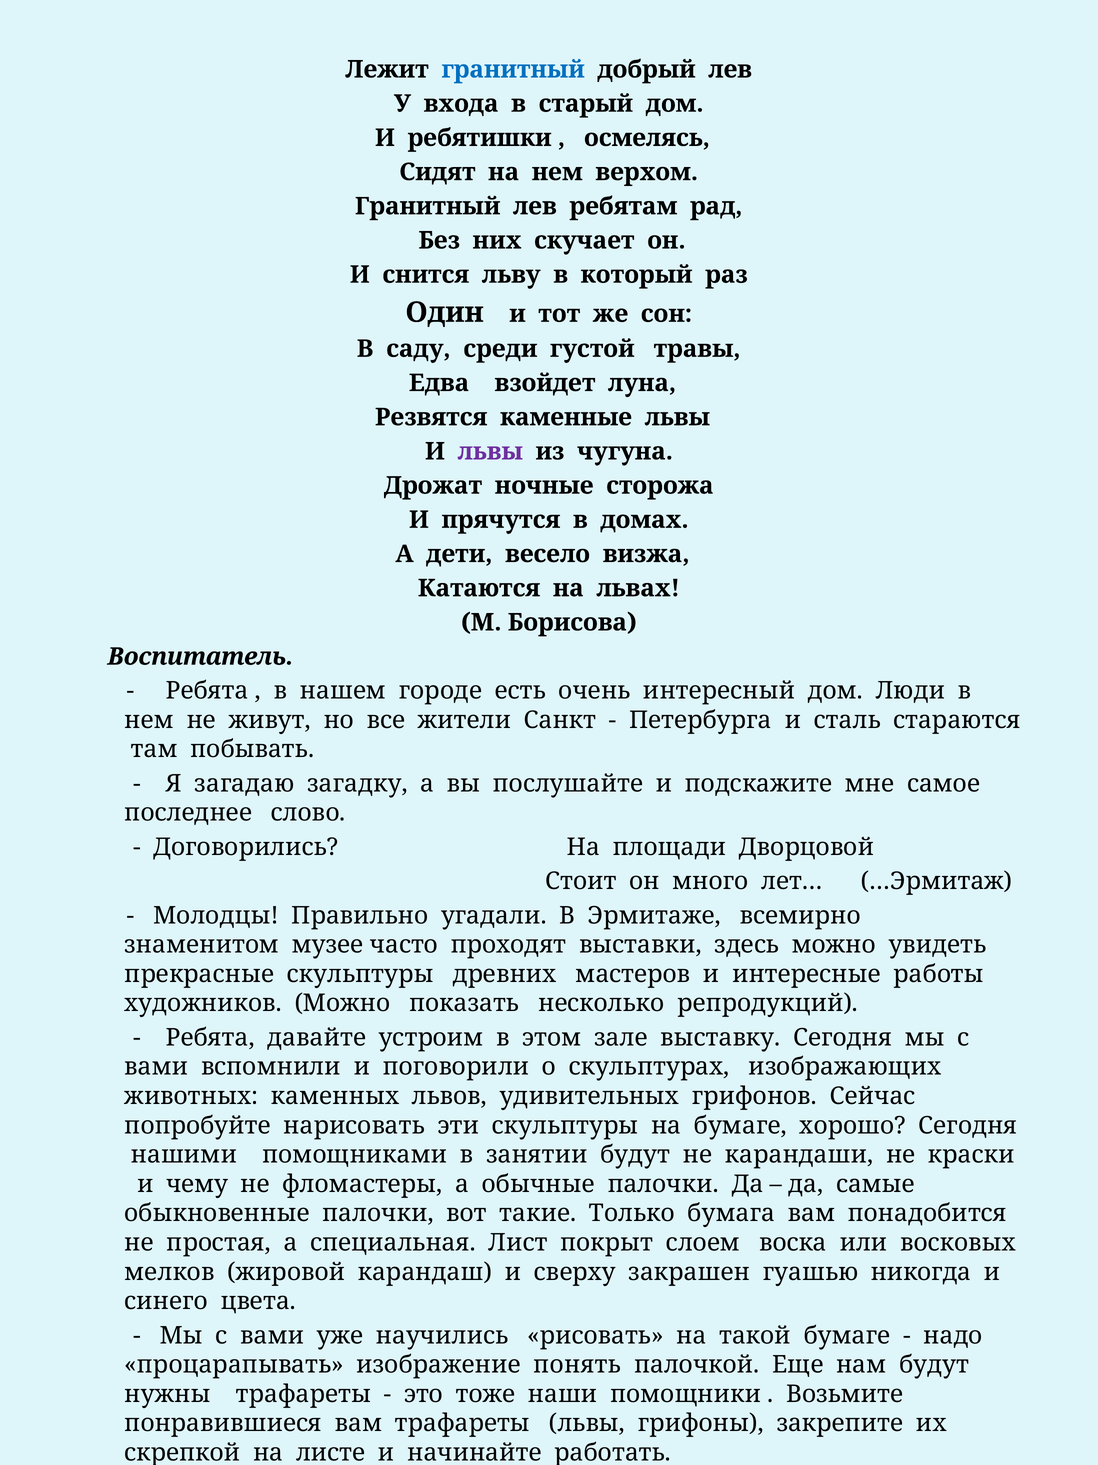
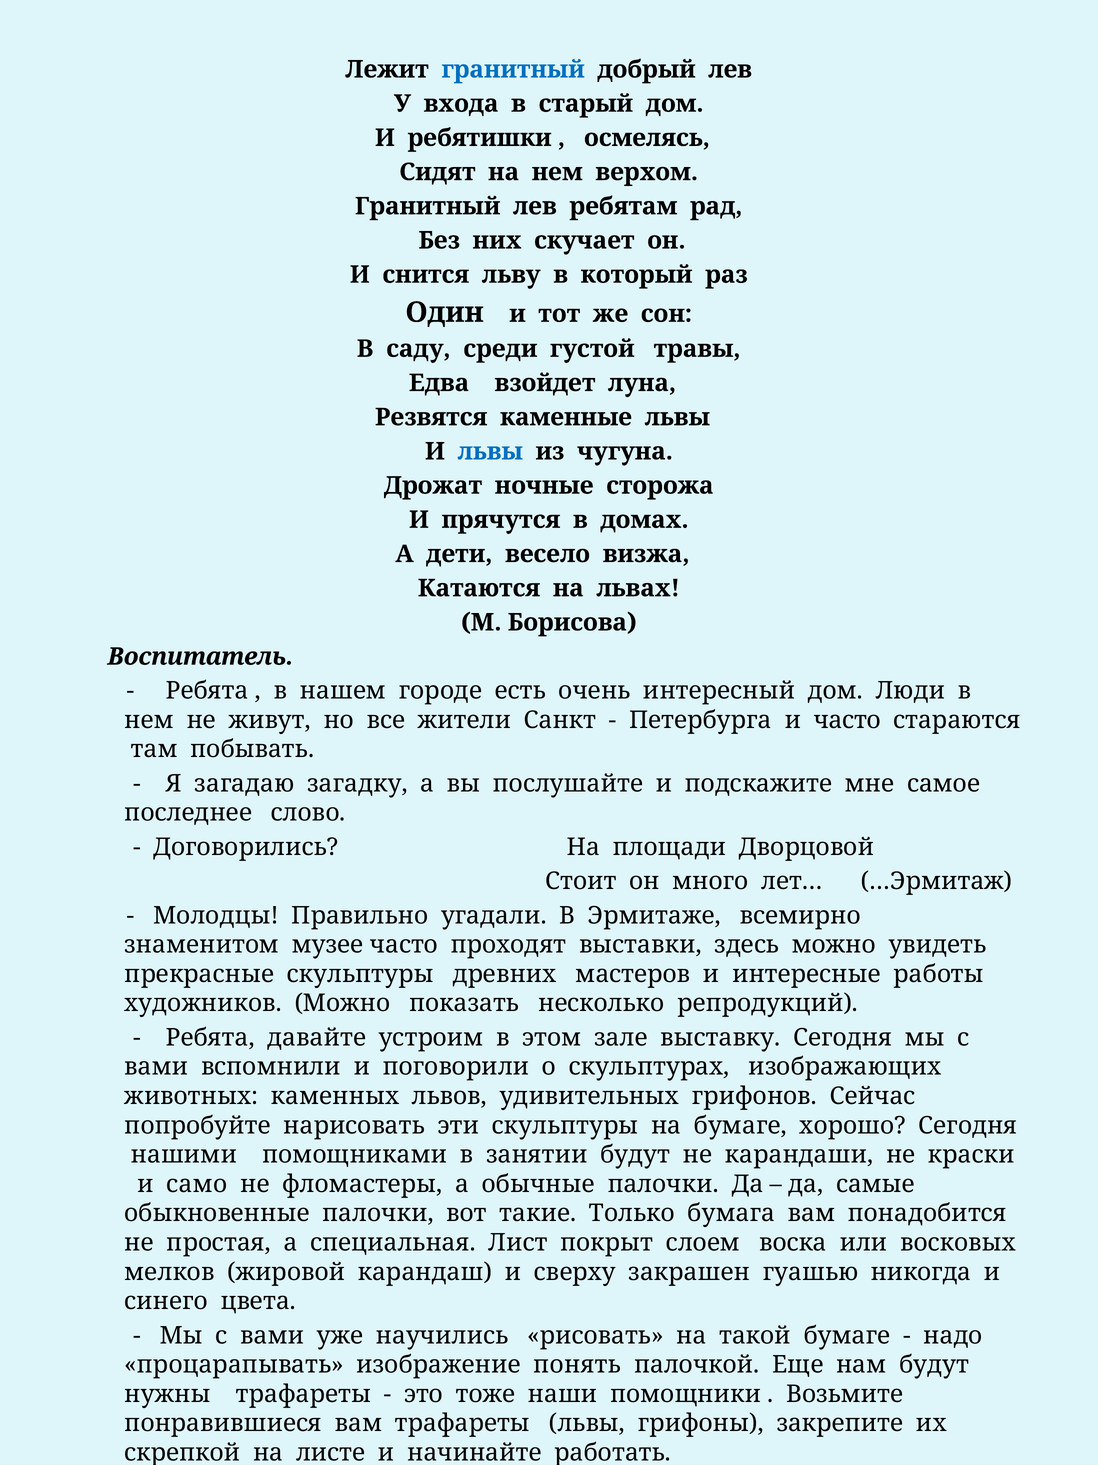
львы at (490, 451) colour: purple -> blue
и сталь: сталь -> часто
чему: чему -> само
